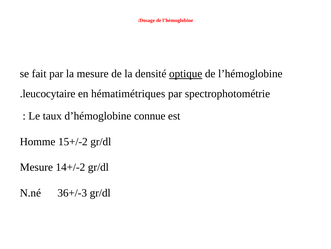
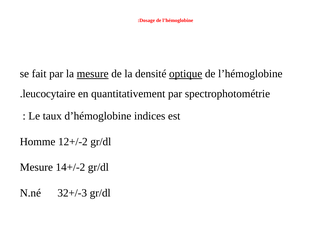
mesure at (93, 74) underline: none -> present
hématimétriques: hématimétriques -> quantitativement
connue: connue -> indices
15+/-2: 15+/-2 -> 12+/-2
36+/-3: 36+/-3 -> 32+/-3
